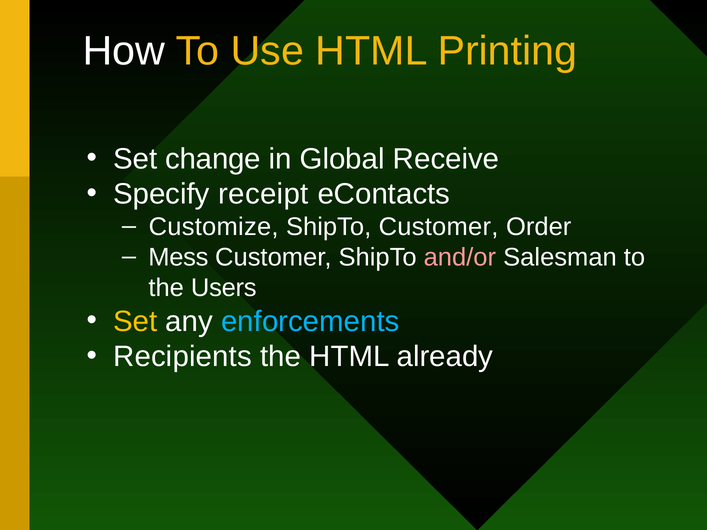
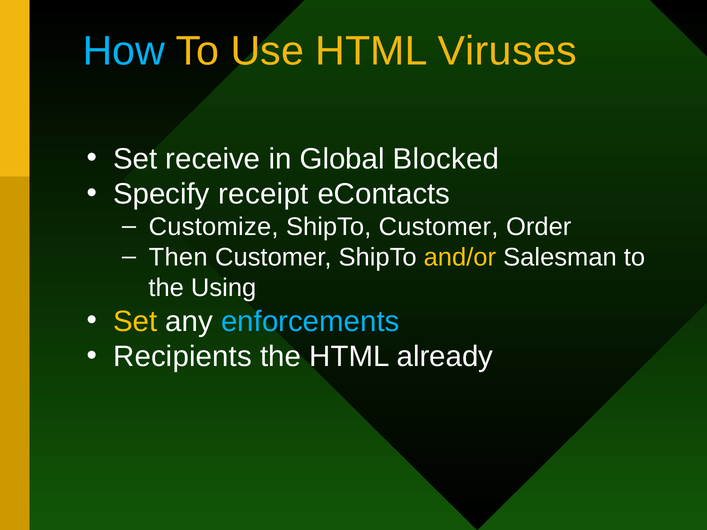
How colour: white -> light blue
Printing: Printing -> Viruses
change: change -> receive
Receive: Receive -> Blocked
Mess: Mess -> Then
and/or colour: pink -> yellow
Users: Users -> Using
